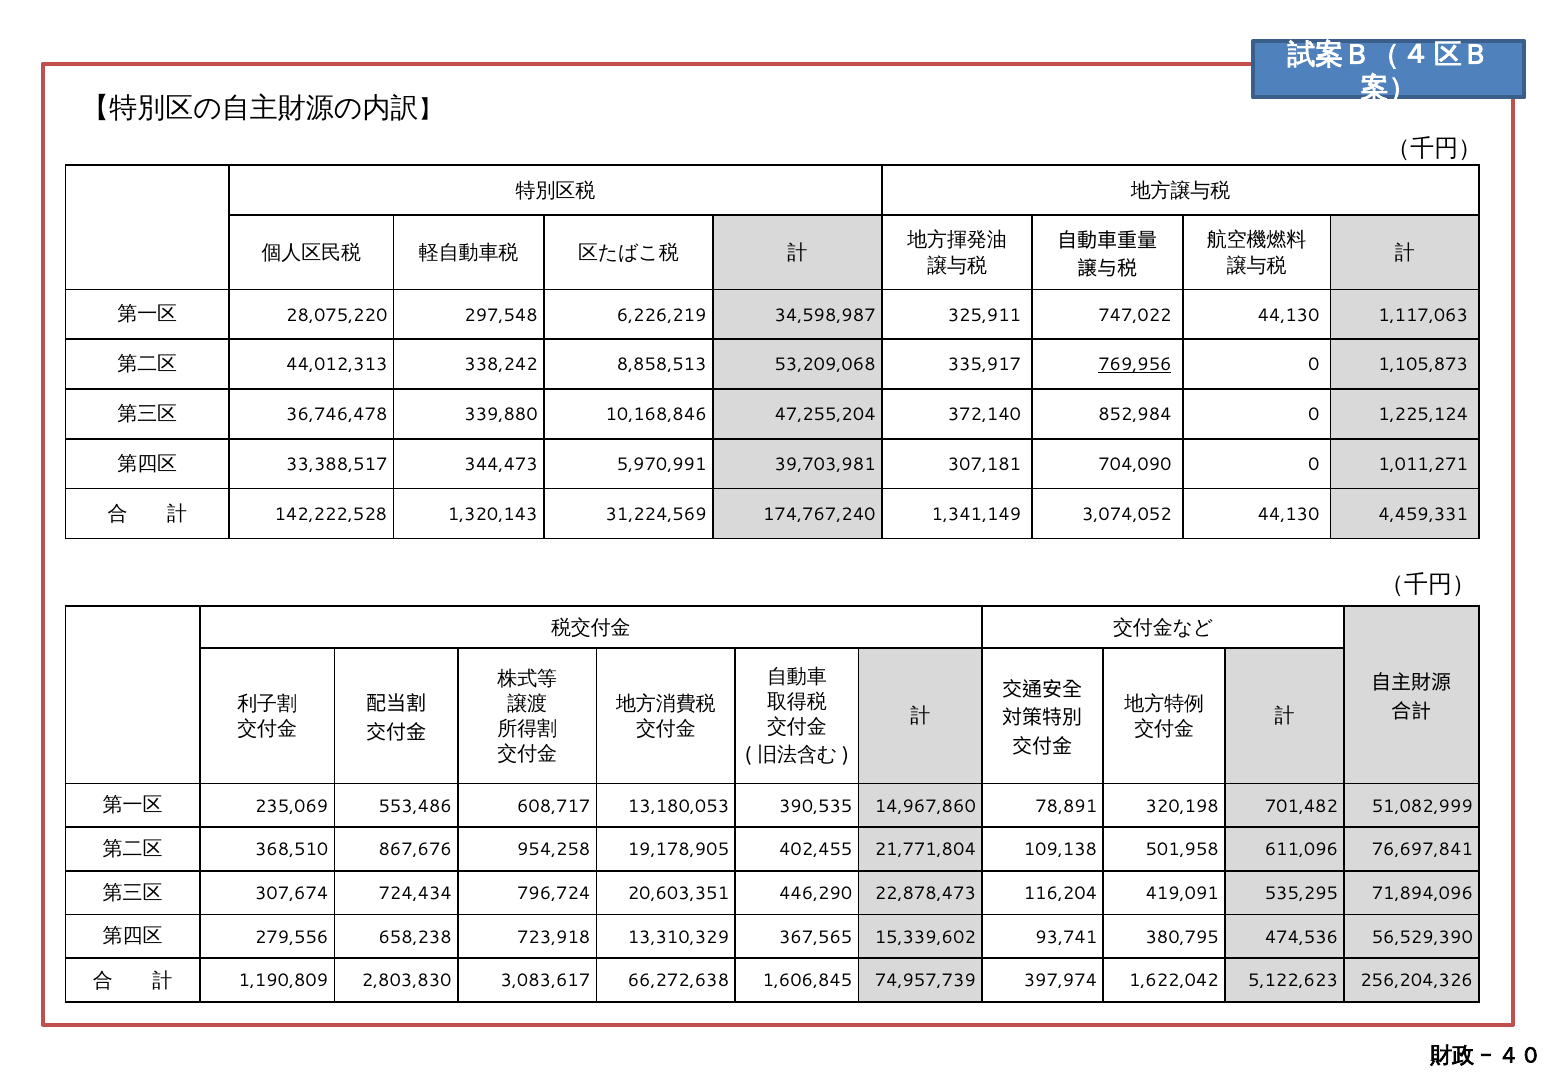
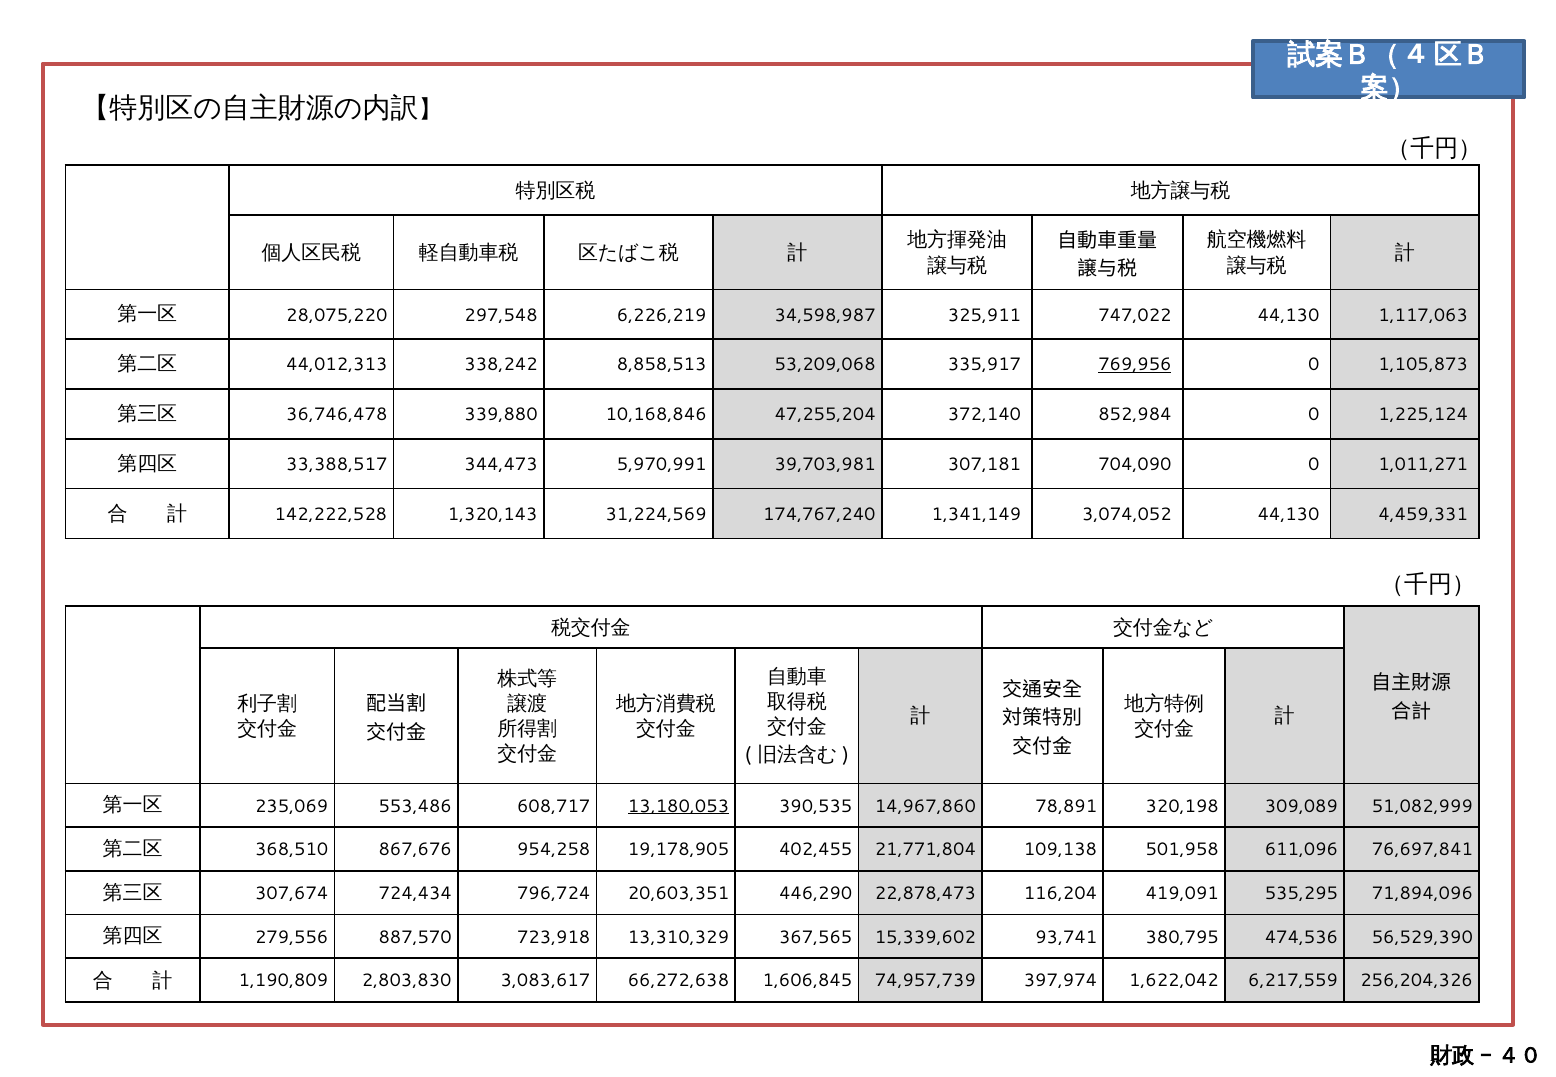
13,180,053 underline: none -> present
701,482: 701,482 -> 309,089
658,238: 658,238 -> 887,570
5,122,623: 5,122,623 -> 6,217,559
